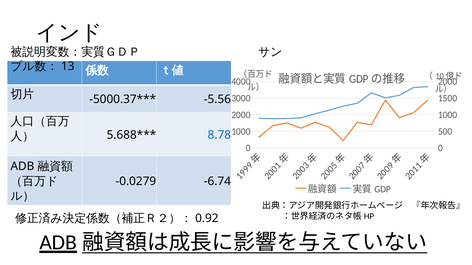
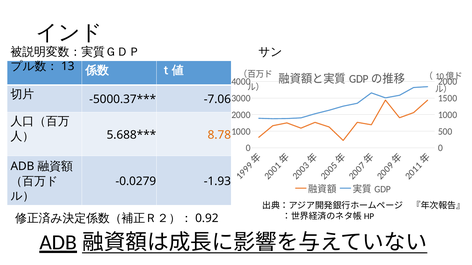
-5.56: -5.56 -> -7.06
8.78 colour: blue -> orange
-6.74: -6.74 -> -1.93
